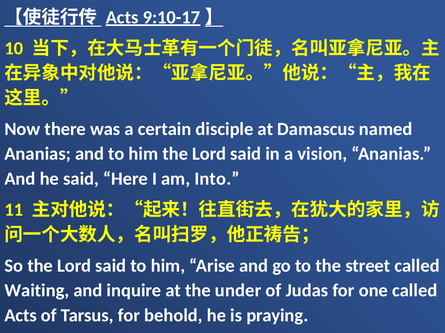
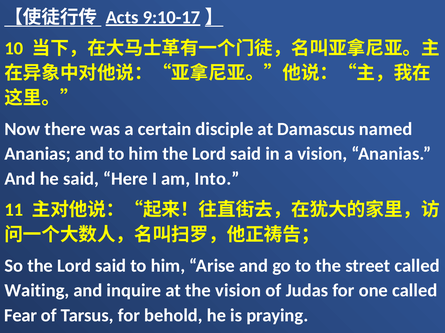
the under: under -> vision
Acts at (21, 316): Acts -> Fear
